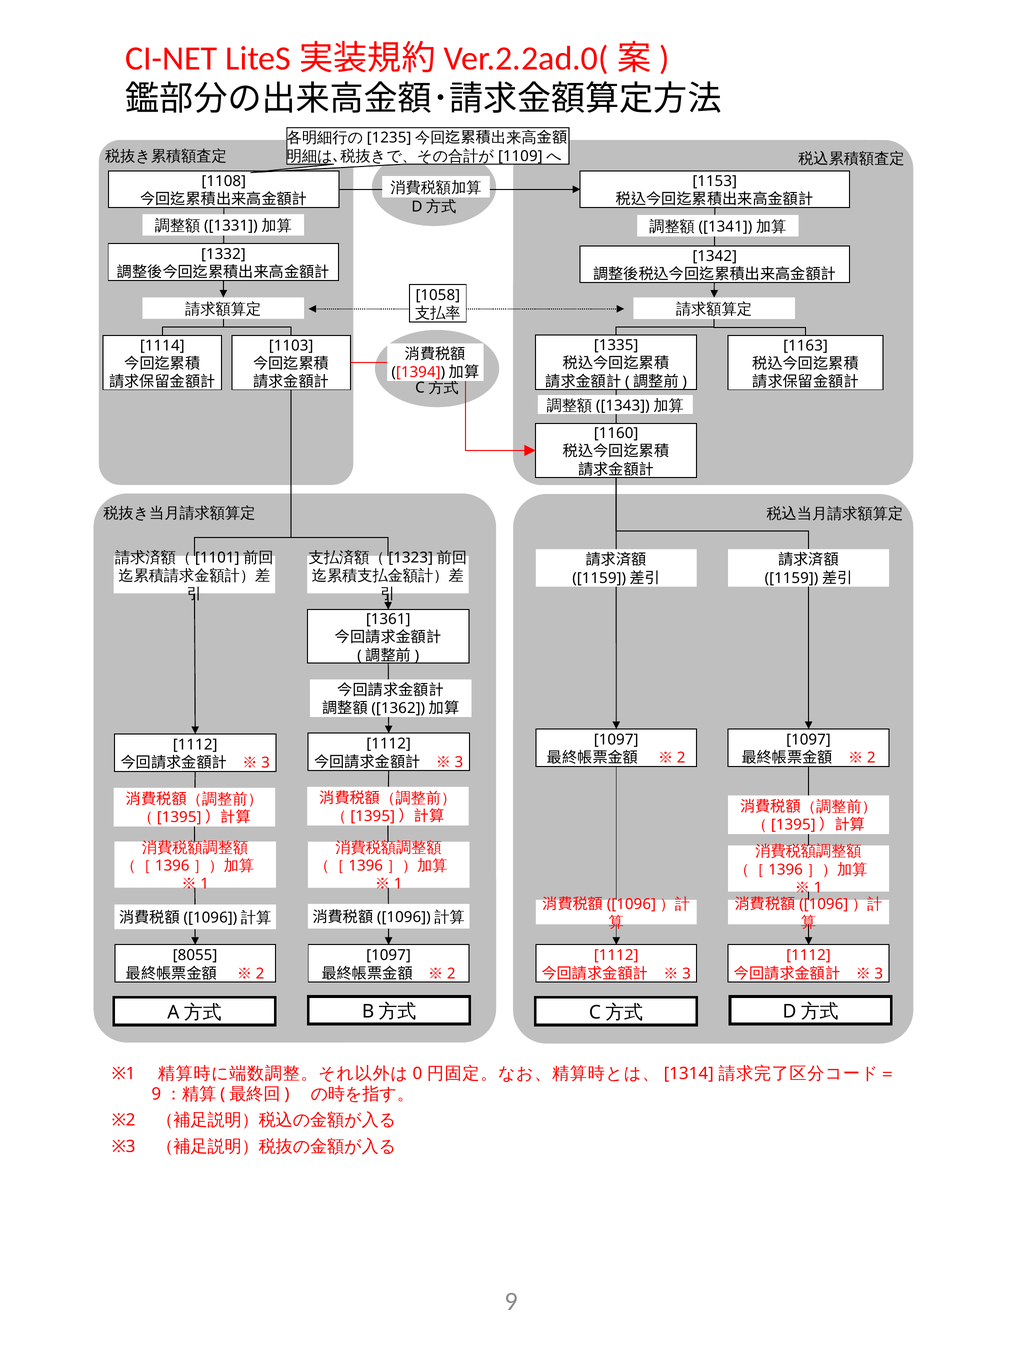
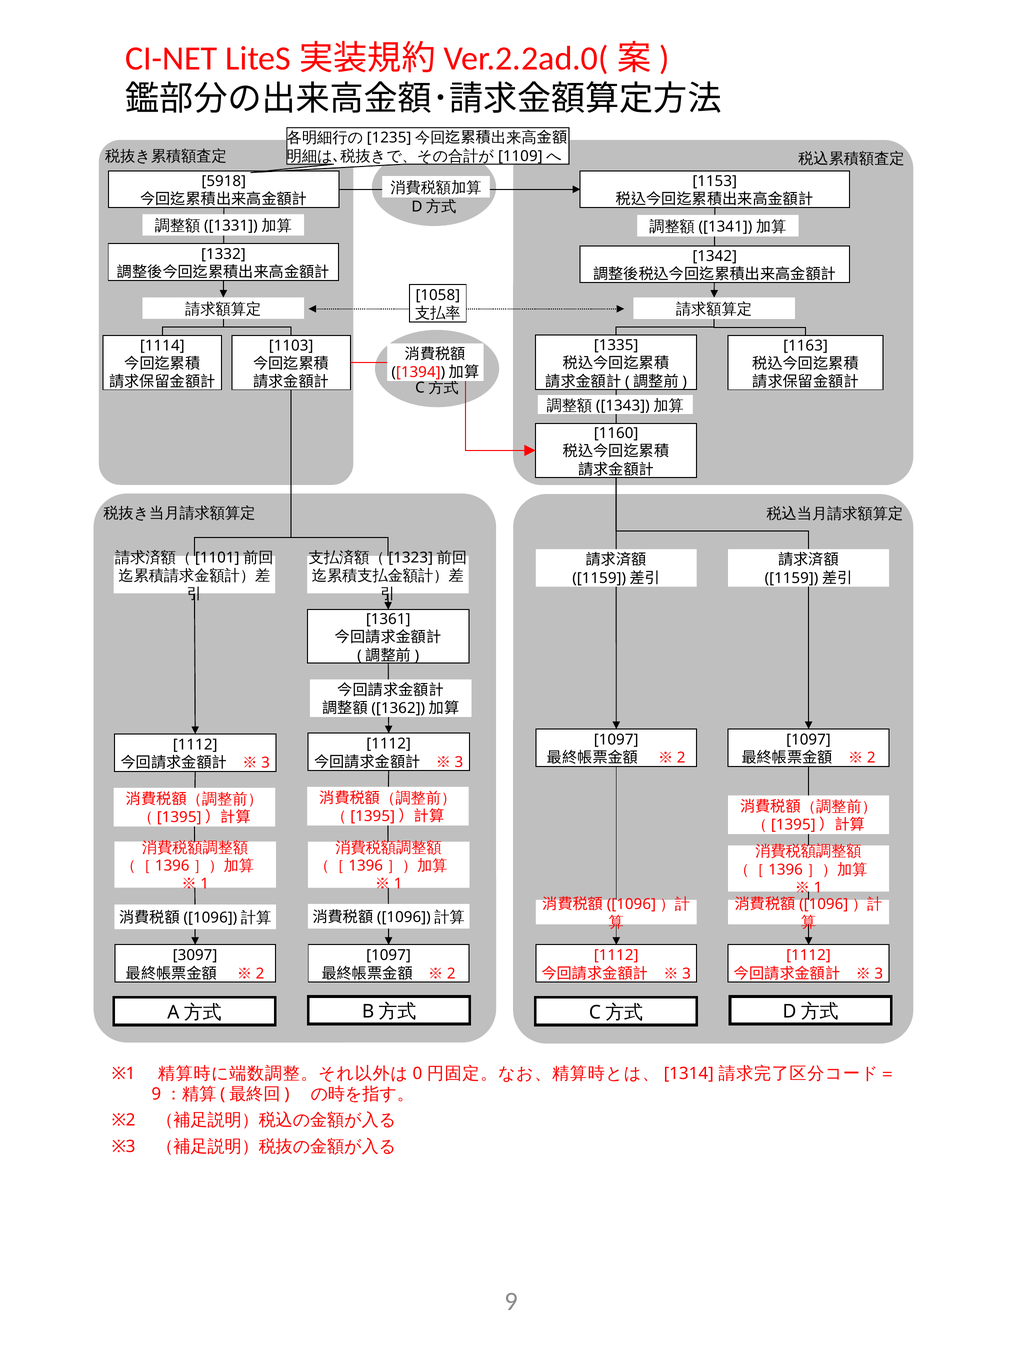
1108: 1108 -> 5918
8055: 8055 -> 3097
